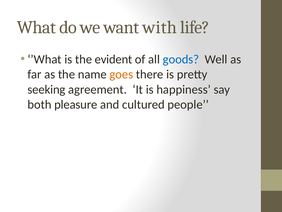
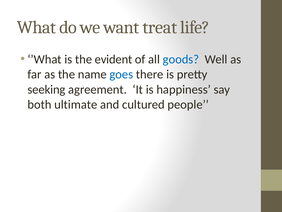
with: with -> treat
goes colour: orange -> blue
pleasure: pleasure -> ultimate
